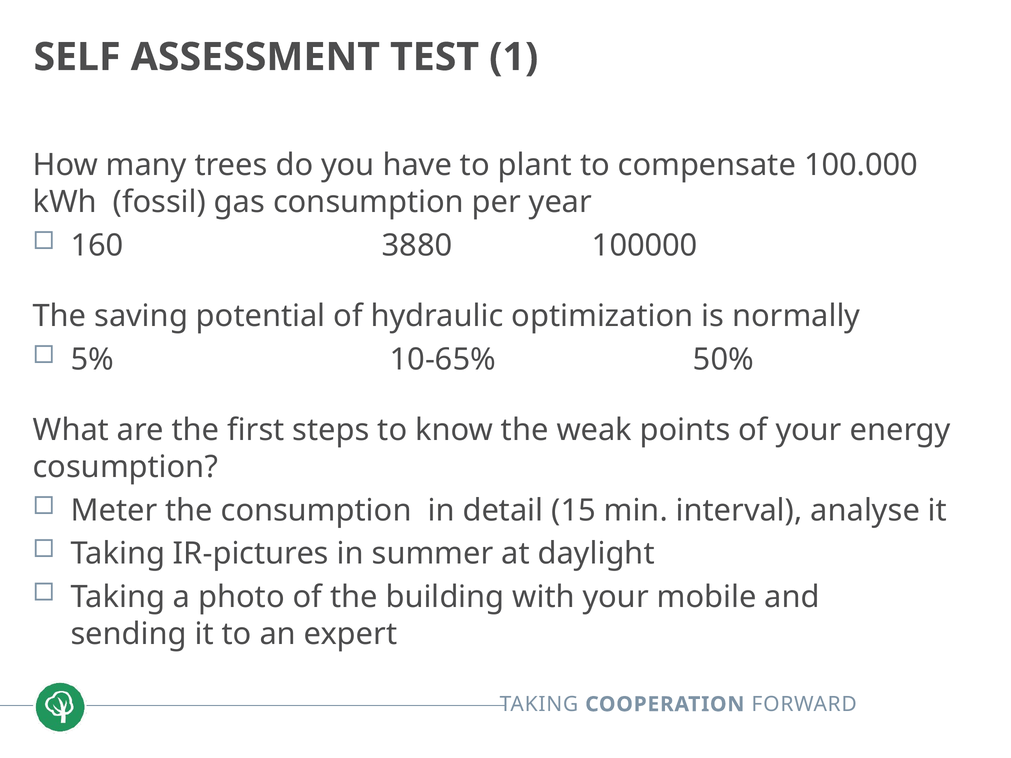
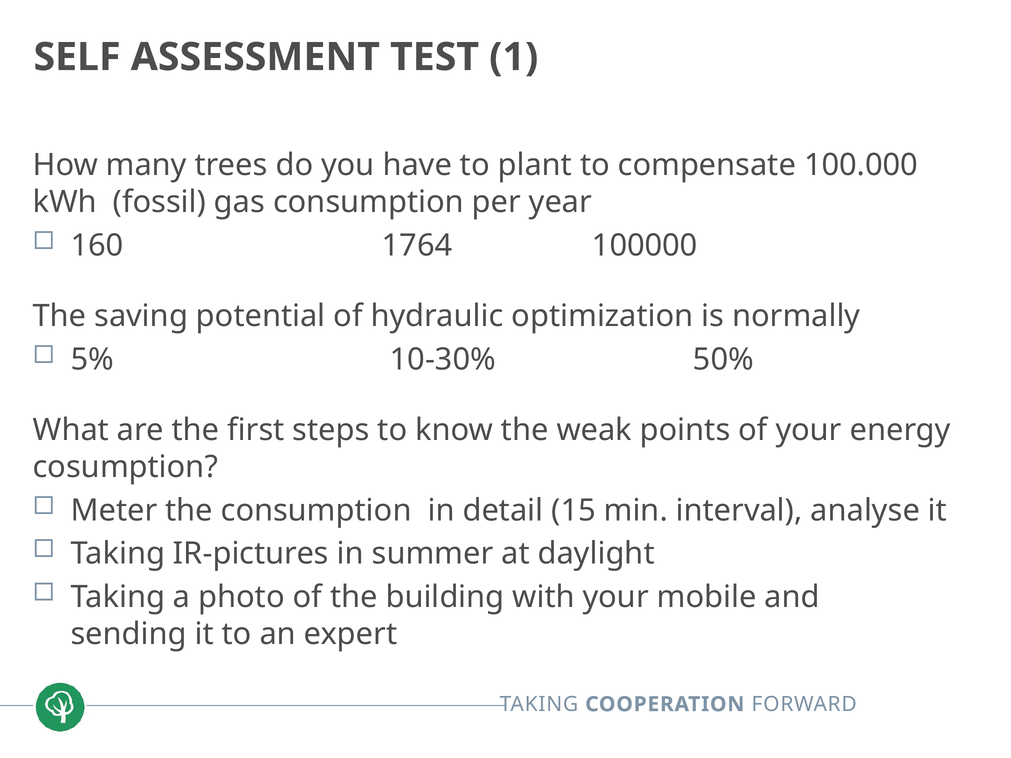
3880: 3880 -> 1764
10-65%: 10-65% -> 10-30%
